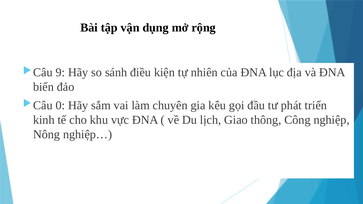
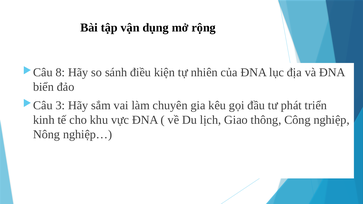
9: 9 -> 8
0: 0 -> 3
